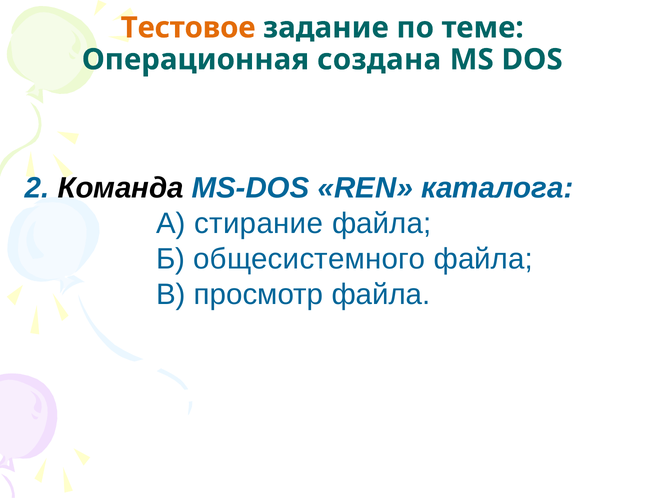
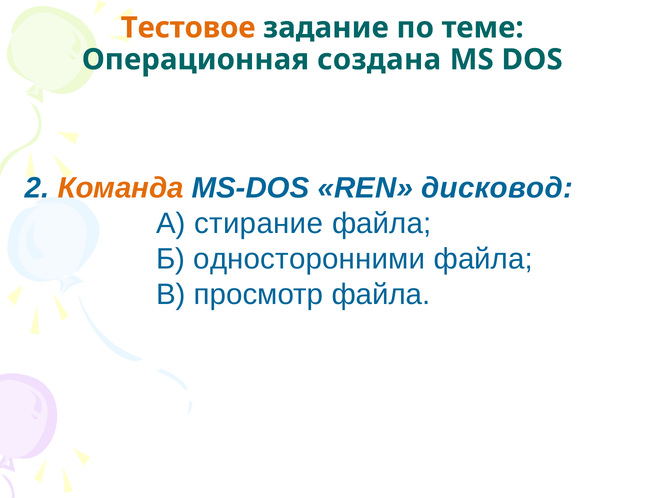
Команда colour: black -> orange
каталога: каталога -> дисковод
общесистемного: общесистемного -> односторонними
